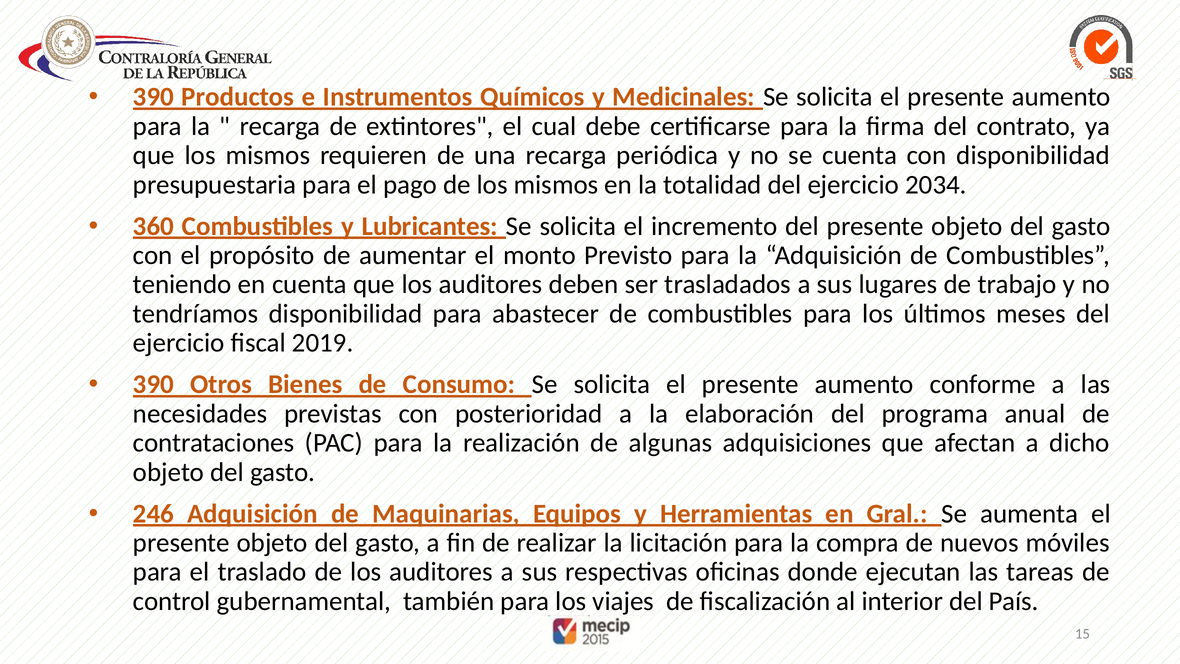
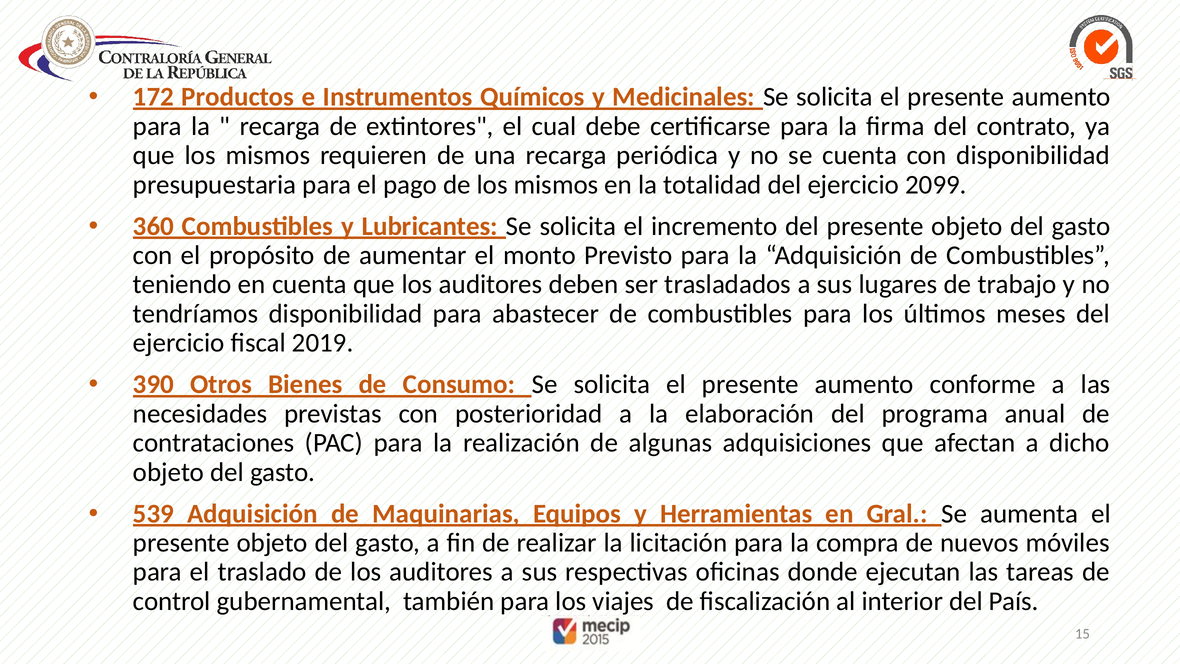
390 at (153, 97): 390 -> 172
2034: 2034 -> 2099
246: 246 -> 539
